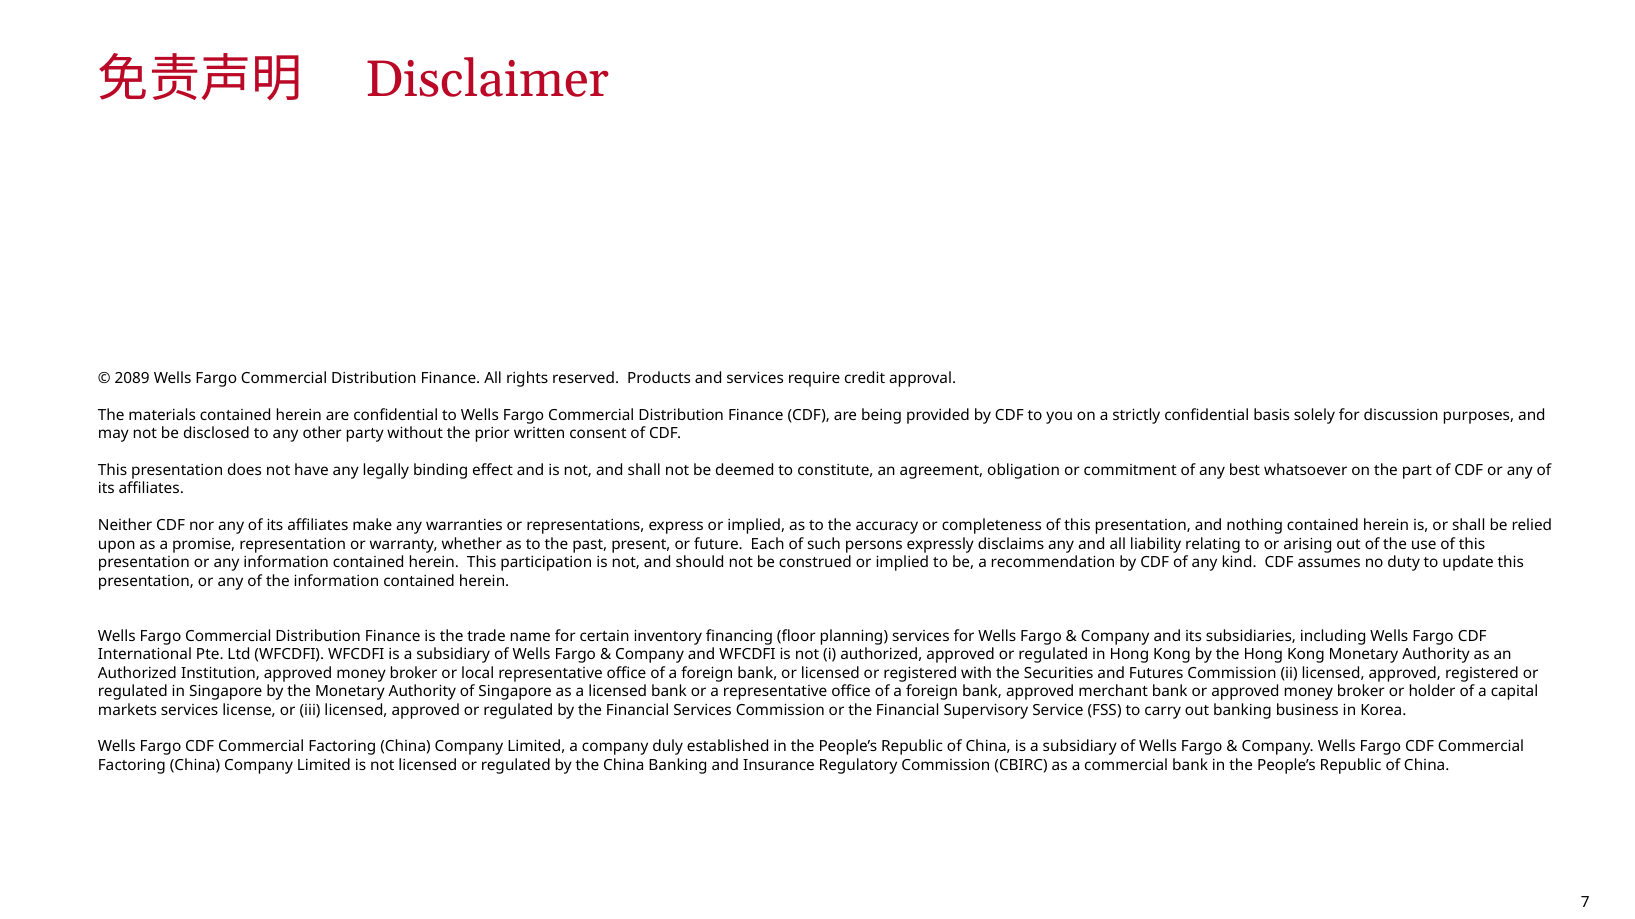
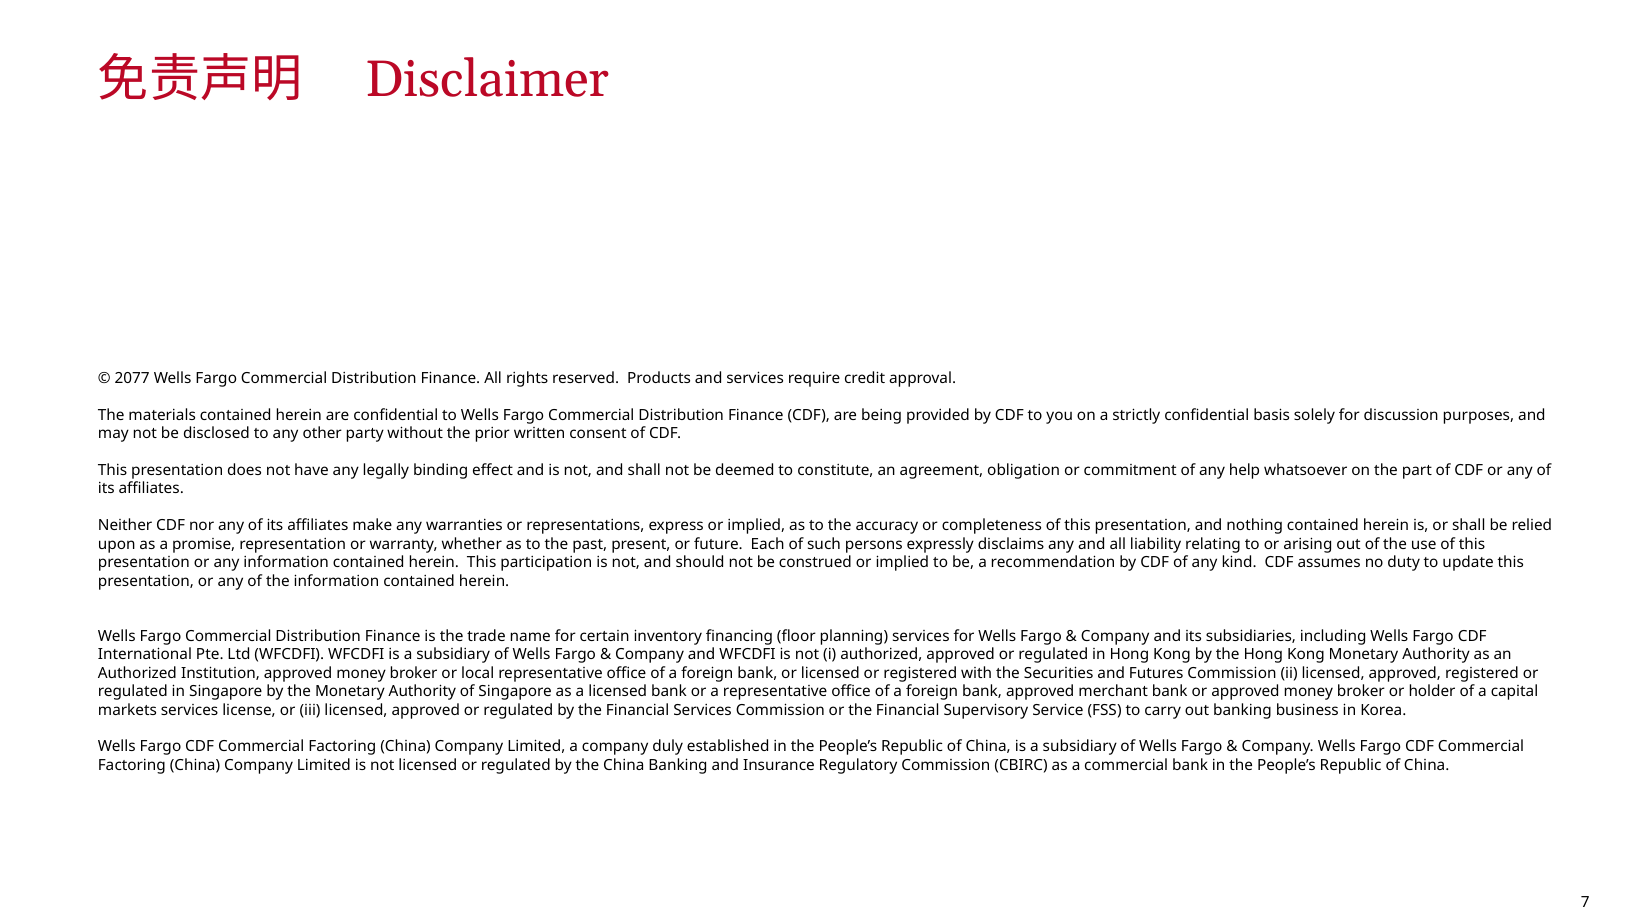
2089: 2089 -> 2077
best: best -> help
